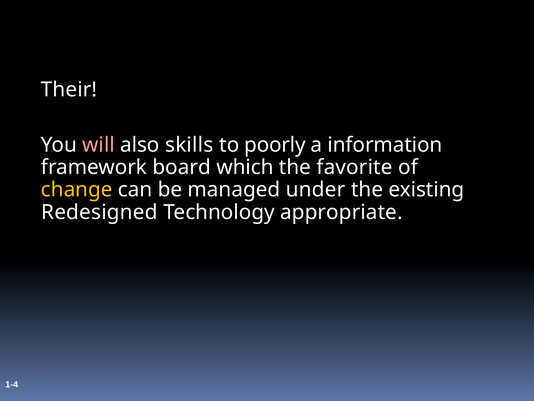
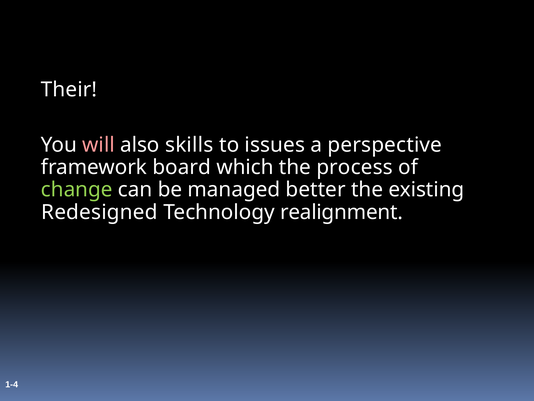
poorly: poorly -> issues
information: information -> perspective
favorite: favorite -> process
change colour: yellow -> light green
under: under -> better
appropriate: appropriate -> realignment
